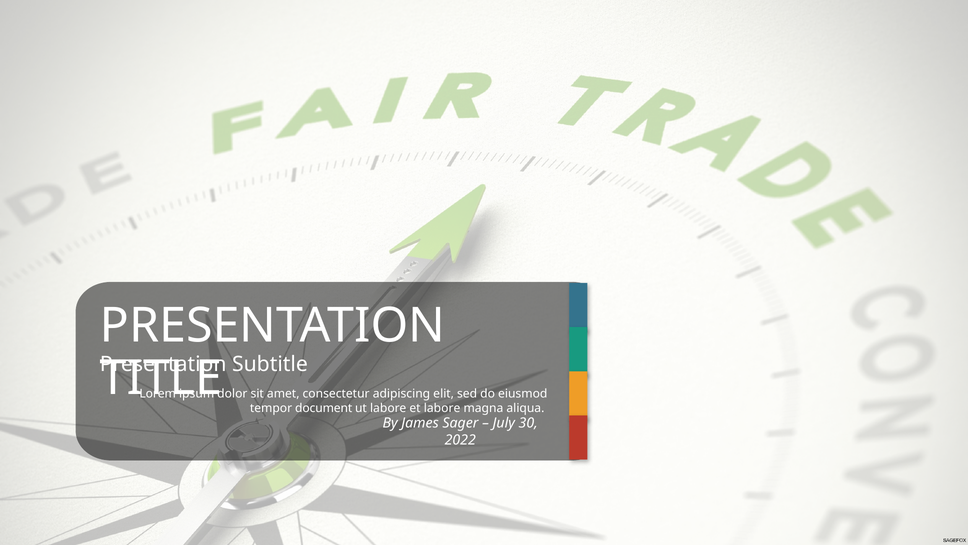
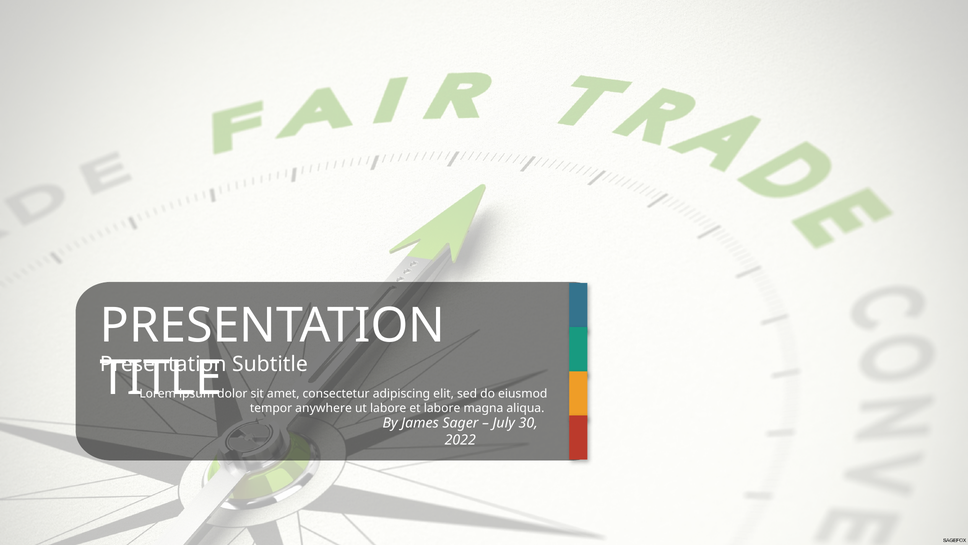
document: document -> anywhere
